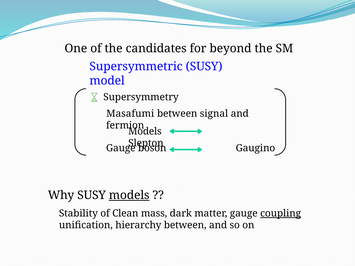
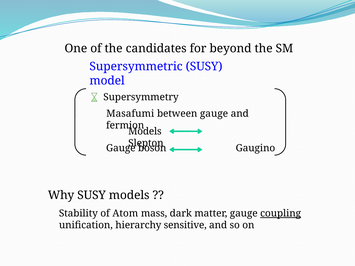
between signal: signal -> gauge
models at (129, 195) underline: present -> none
Clean: Clean -> Atom
hierarchy between: between -> sensitive
